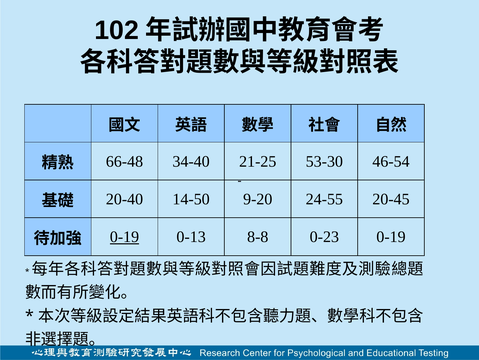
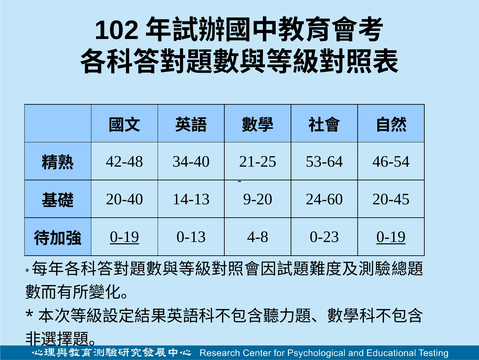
66-48: 66-48 -> 42-48
53-30: 53-30 -> 53-64
14-50: 14-50 -> 14-13
24-55: 24-55 -> 24-60
8-8: 8-8 -> 4-8
0-19 at (391, 237) underline: none -> present
